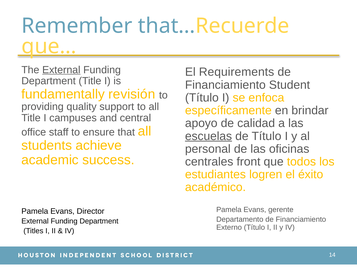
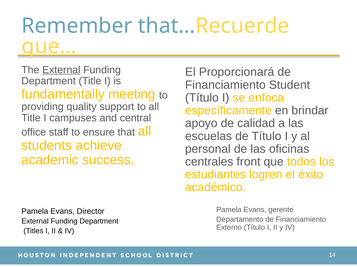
Requirements: Requirements -> Proporcionará
revisión: revisión -> meeting
escuelas underline: present -> none
